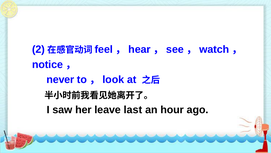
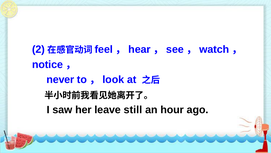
last: last -> still
